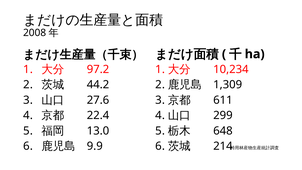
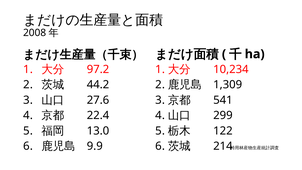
611: 611 -> 541
648: 648 -> 122
